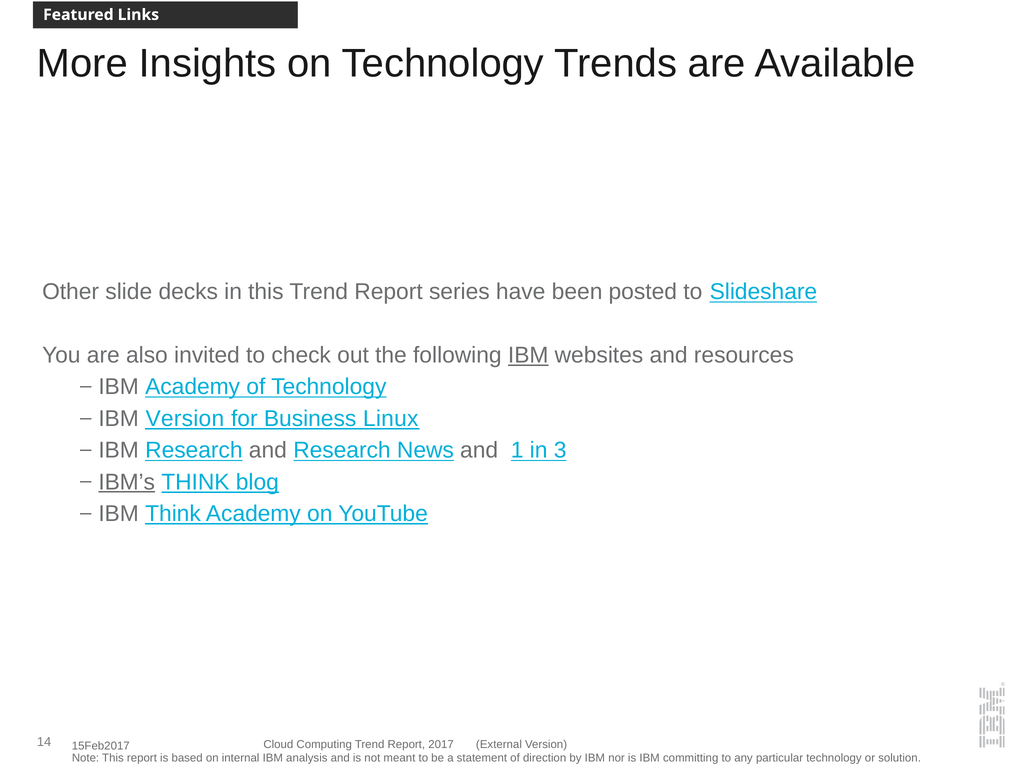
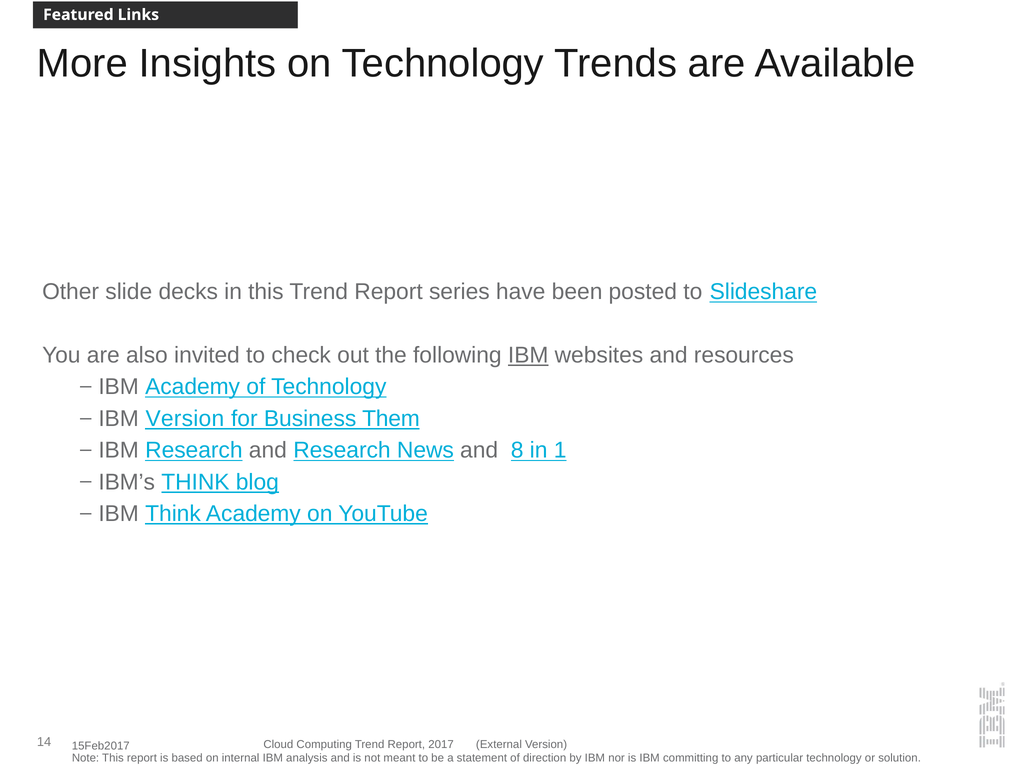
Linux: Linux -> Them
1: 1 -> 8
3: 3 -> 1
IBM’s underline: present -> none
